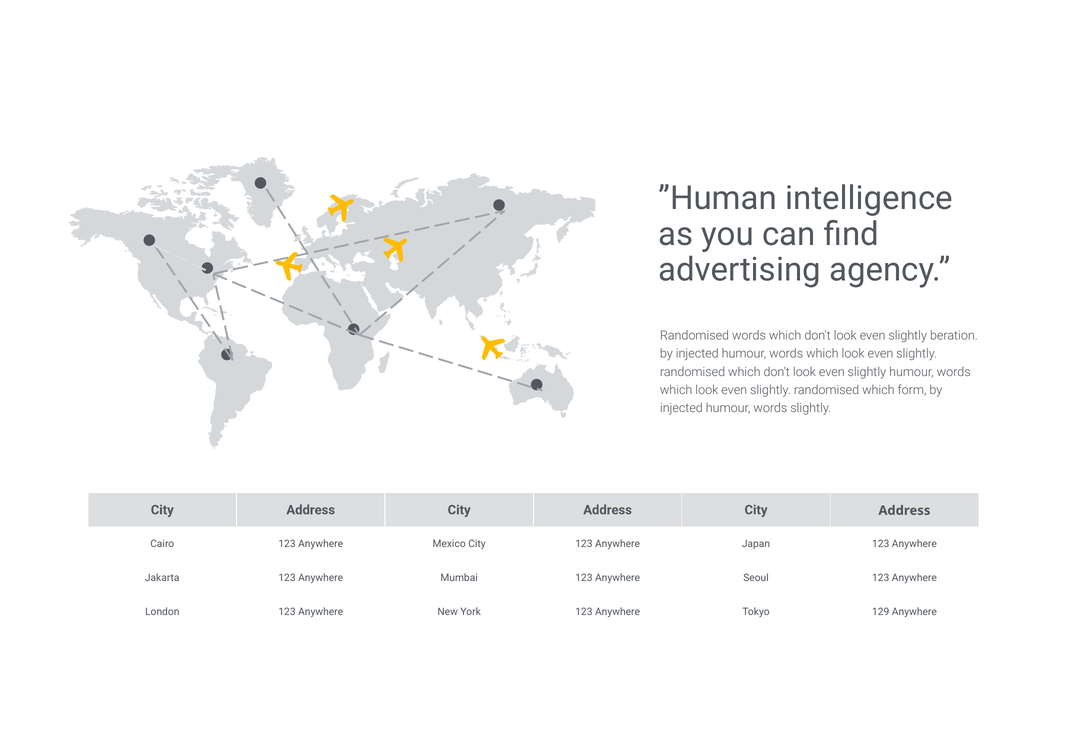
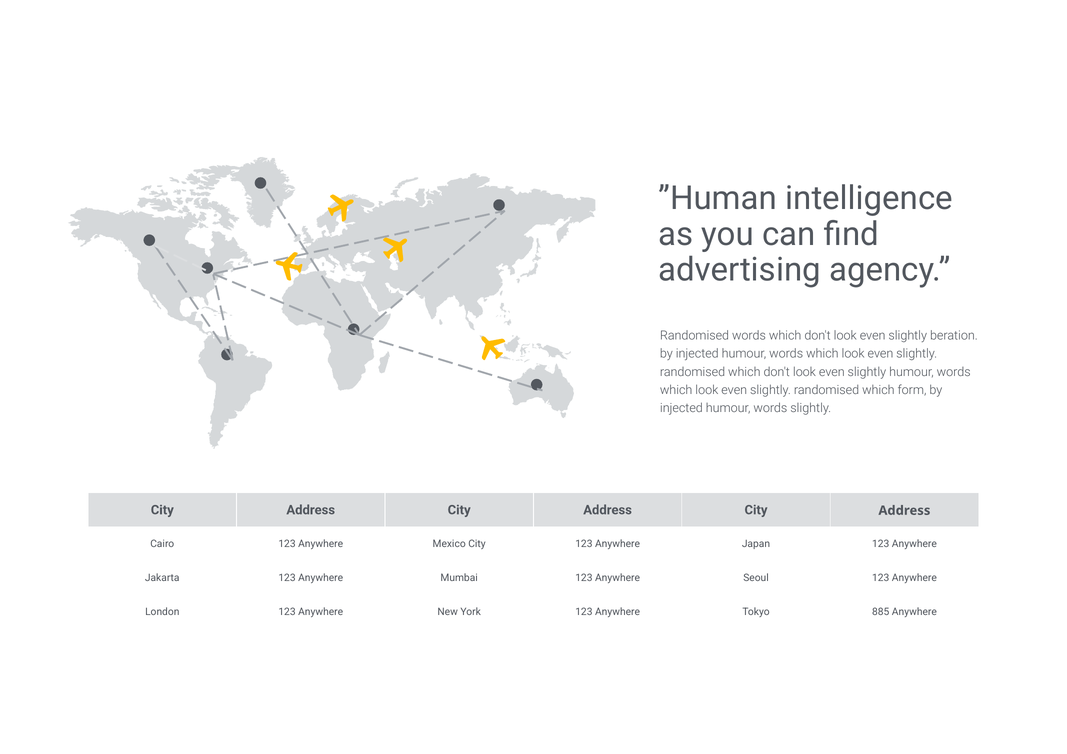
129: 129 -> 885
